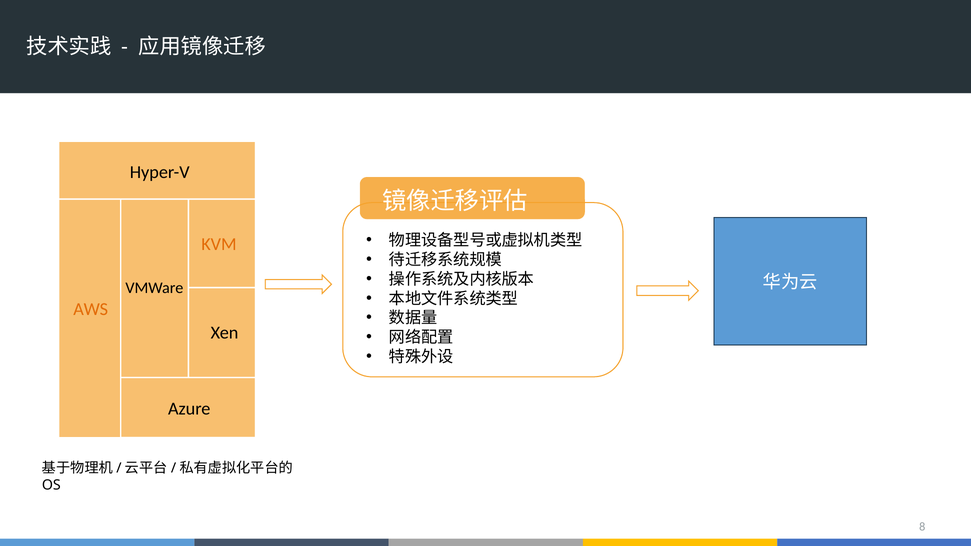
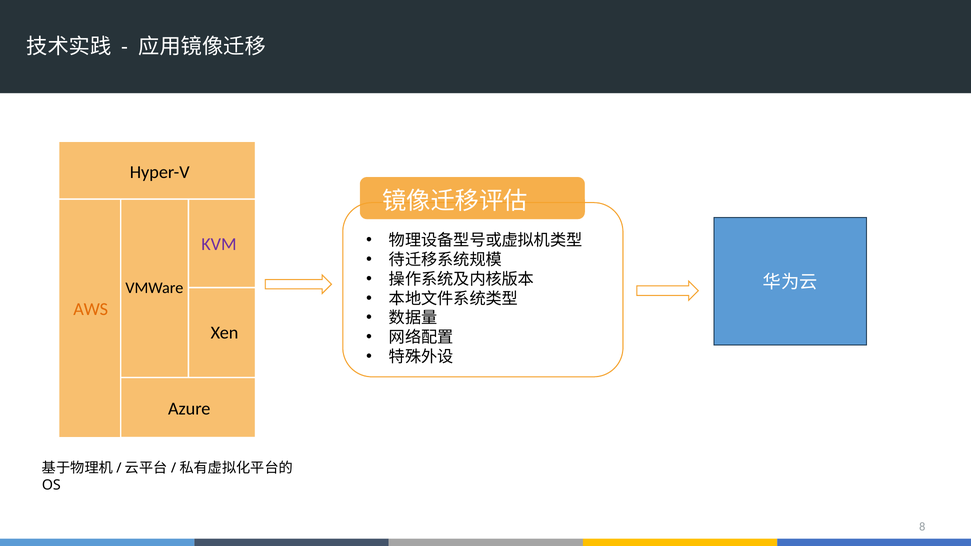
KVM colour: orange -> purple
